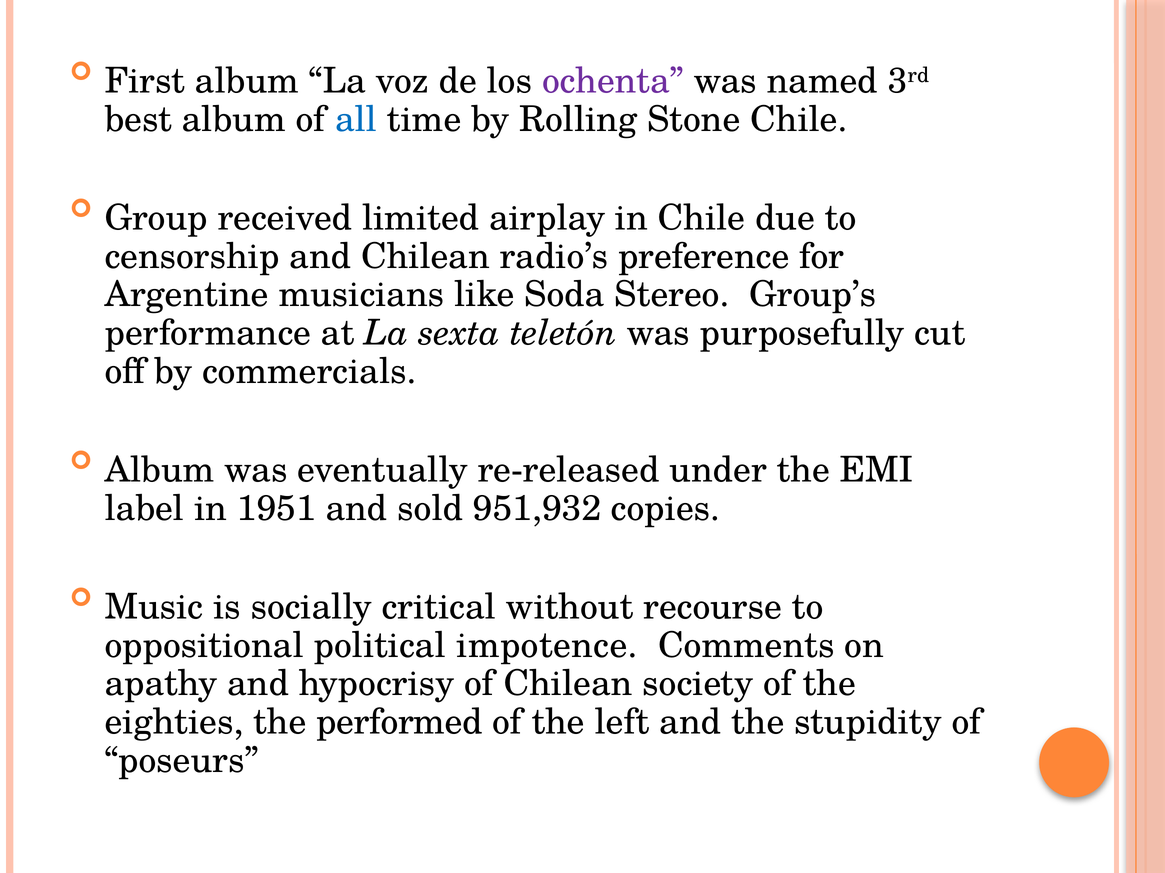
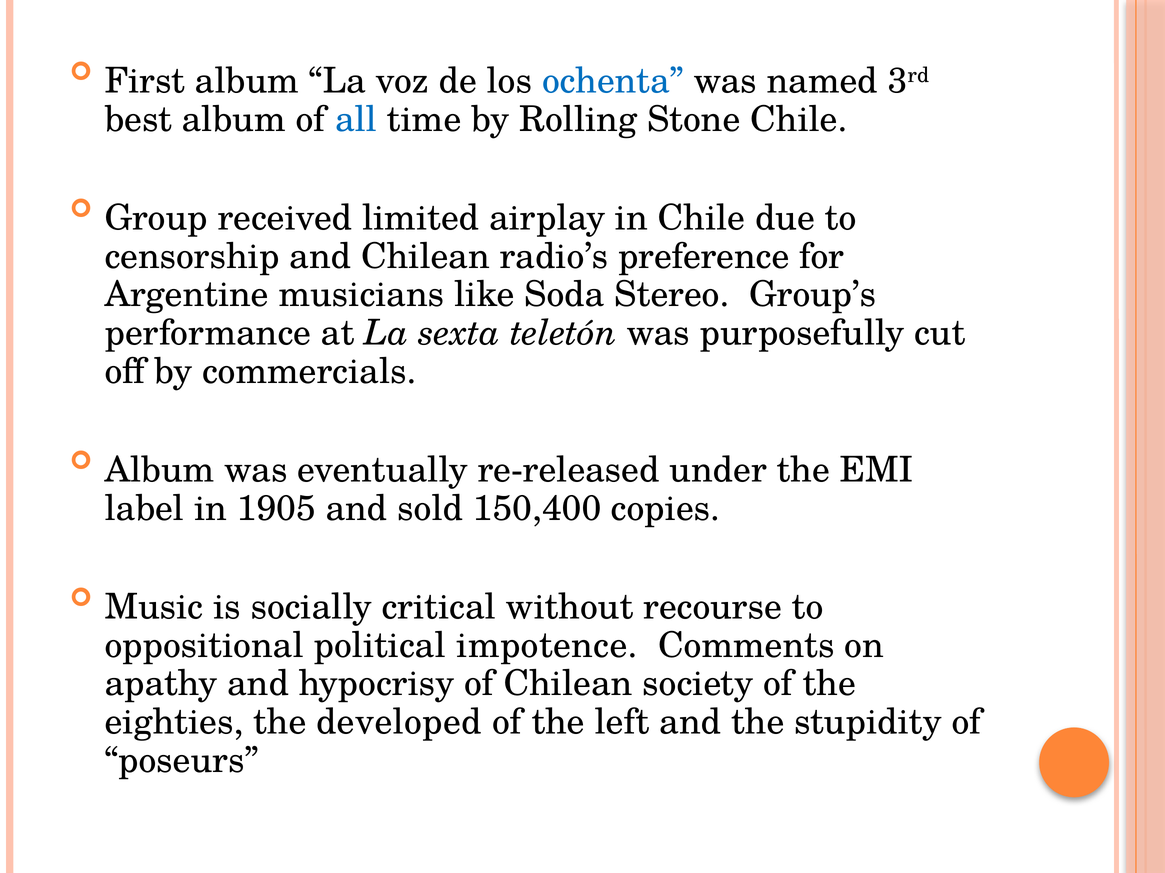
ochenta colour: purple -> blue
1951: 1951 -> 1905
951,932: 951,932 -> 150,400
performed: performed -> developed
